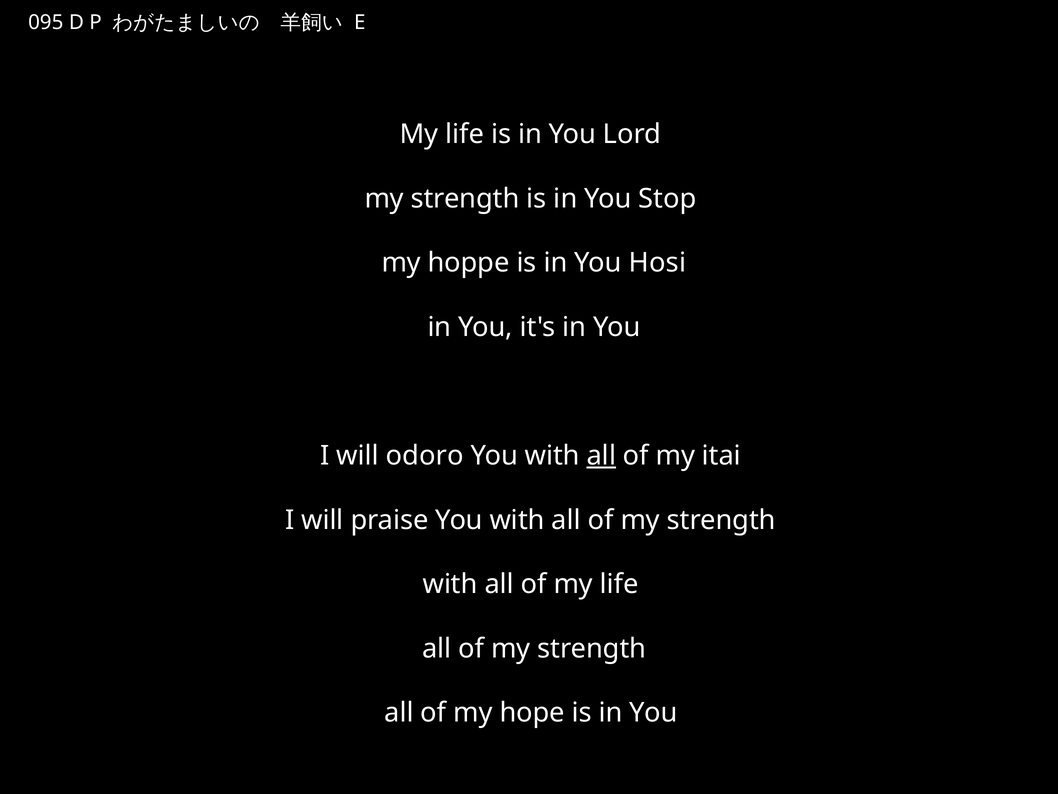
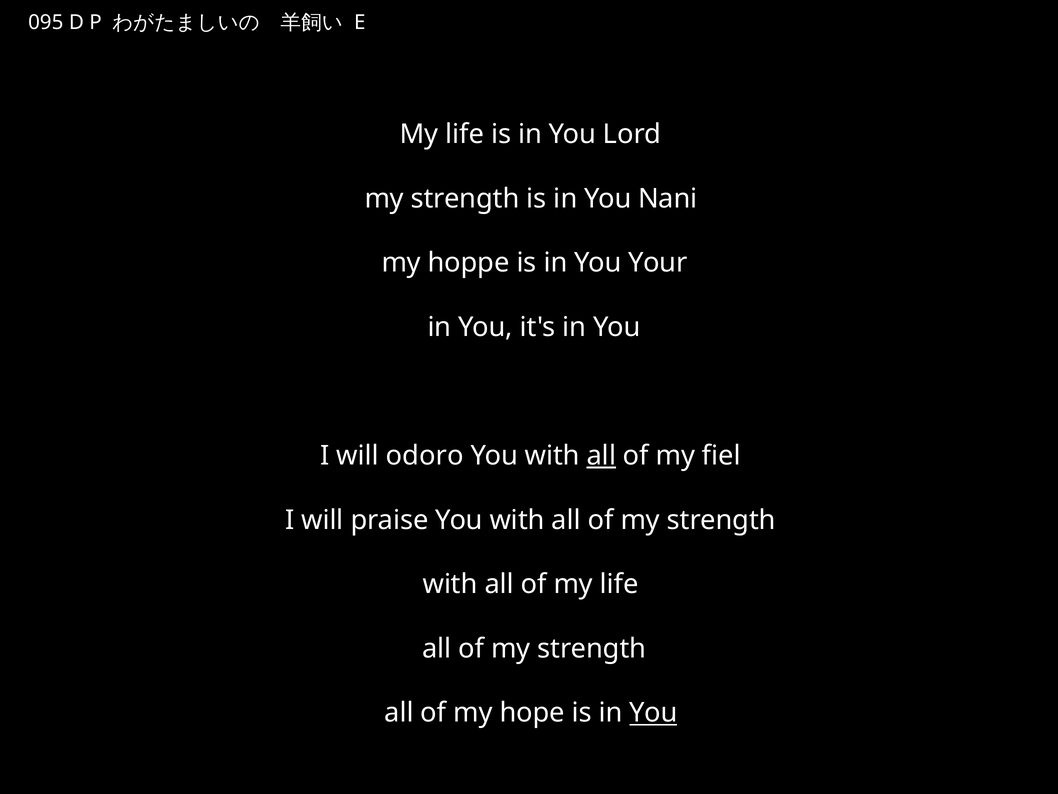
Stop: Stop -> Nani
Hosi: Hosi -> Your
itai: itai -> fiel
You at (653, 712) underline: none -> present
